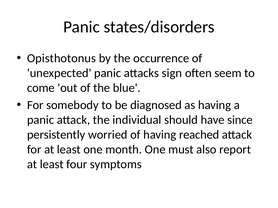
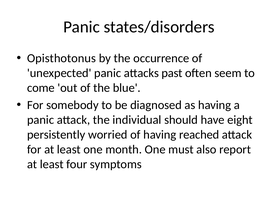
sign: sign -> past
since: since -> eight
